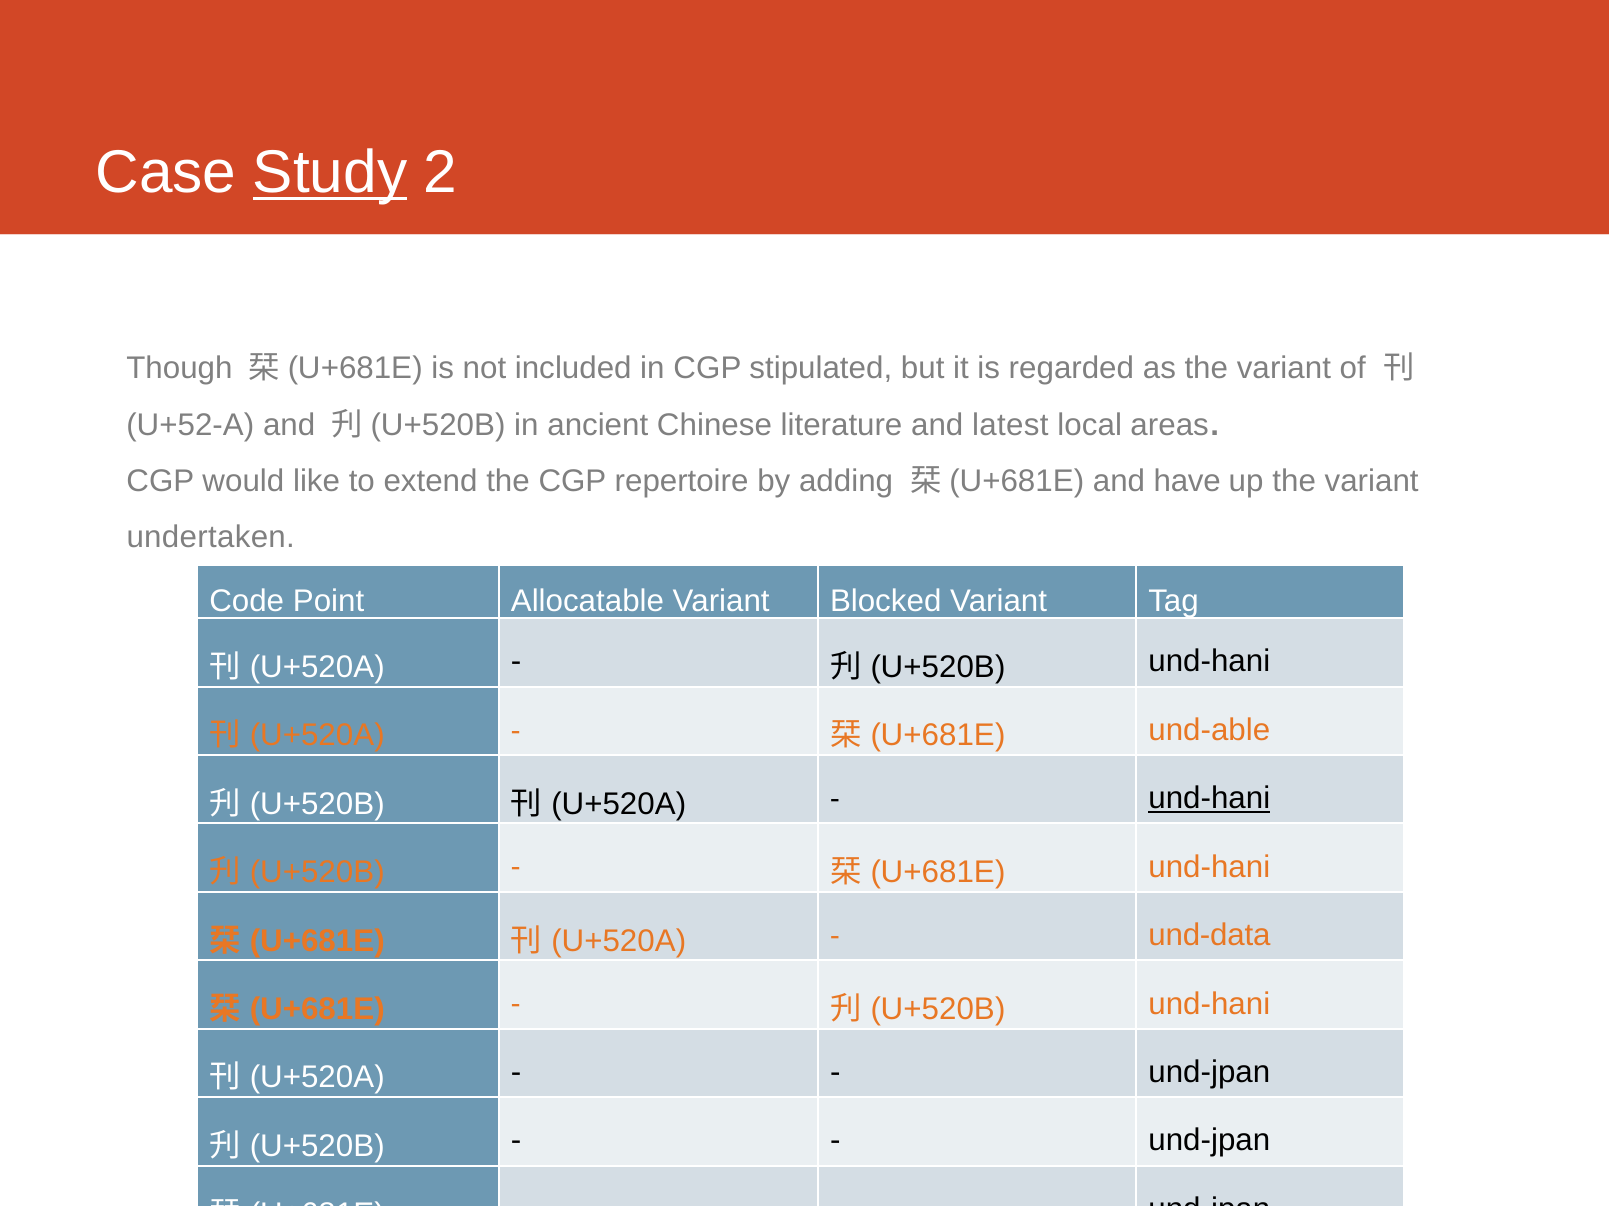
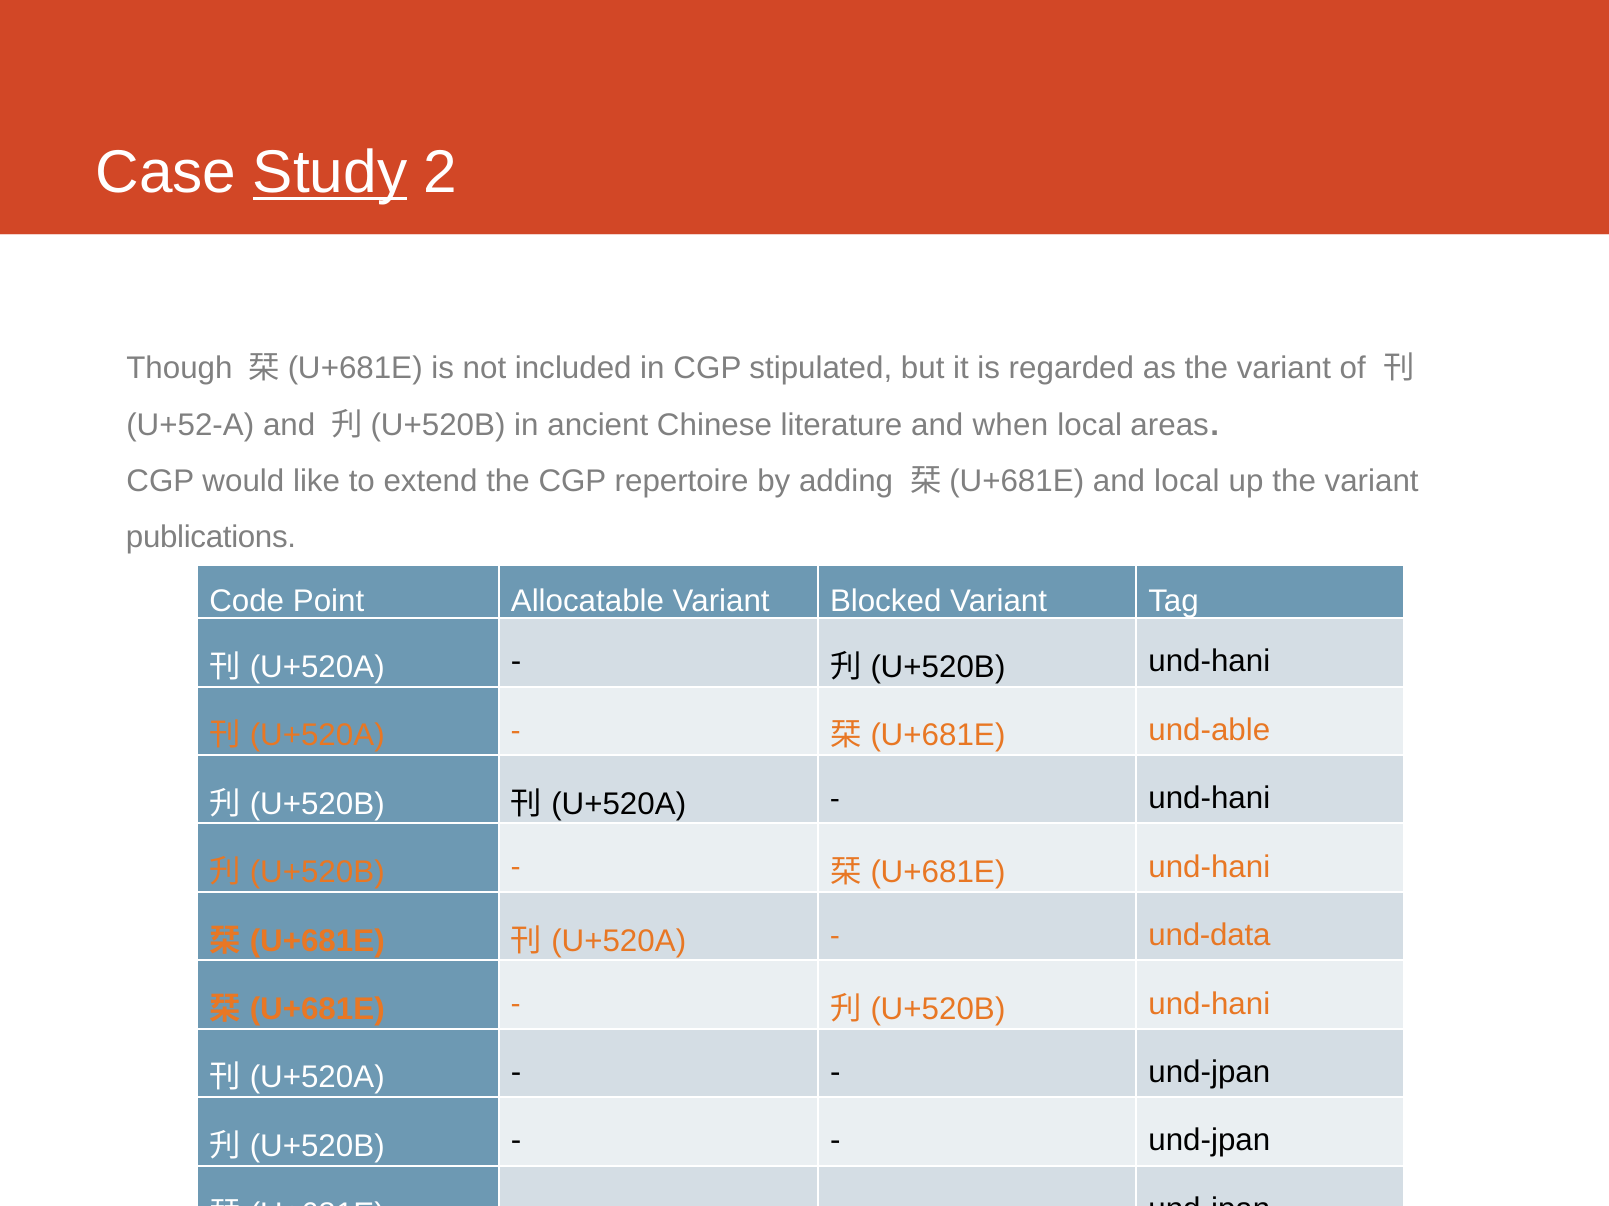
latest: latest -> when
and have: have -> local
undertaken: undertaken -> publications
und-hani at (1209, 799) underline: present -> none
